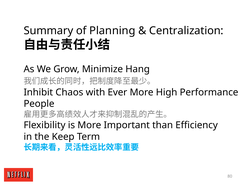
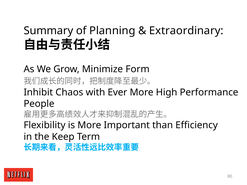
Centralization: Centralization -> Extraordinary
Hang: Hang -> Form
